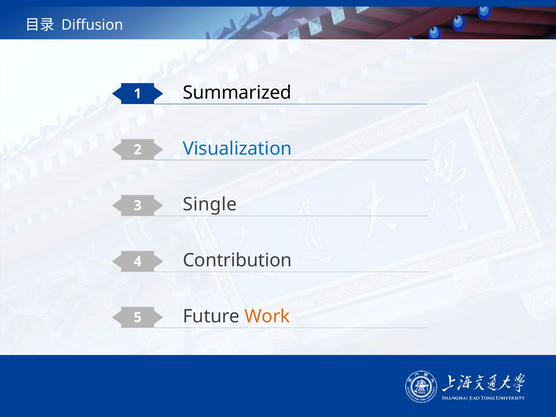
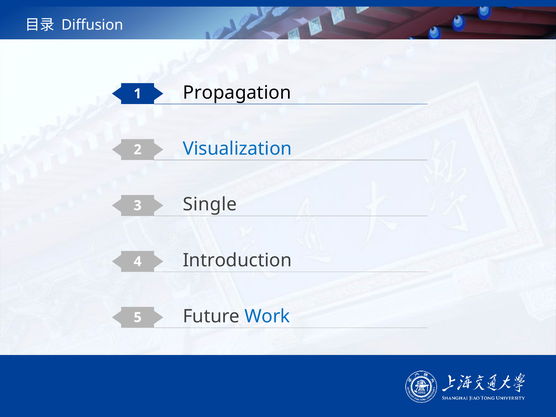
Summarized: Summarized -> Propagation
Contribution: Contribution -> Introduction
Work colour: orange -> blue
